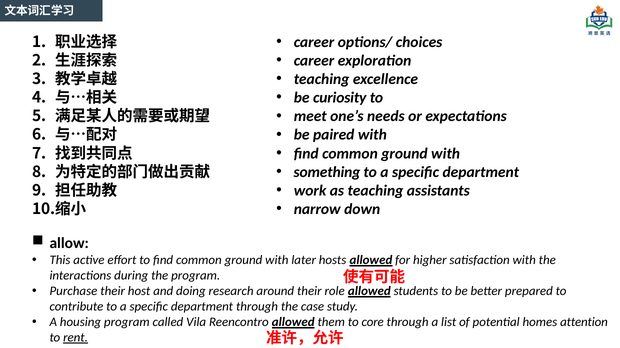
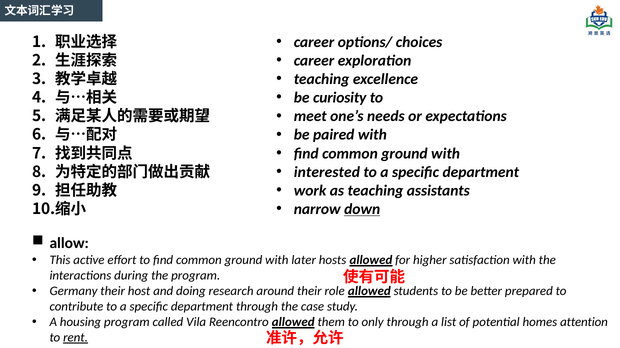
something: something -> interested
down underline: none -> present
Purchase: Purchase -> Germany
core: core -> only
